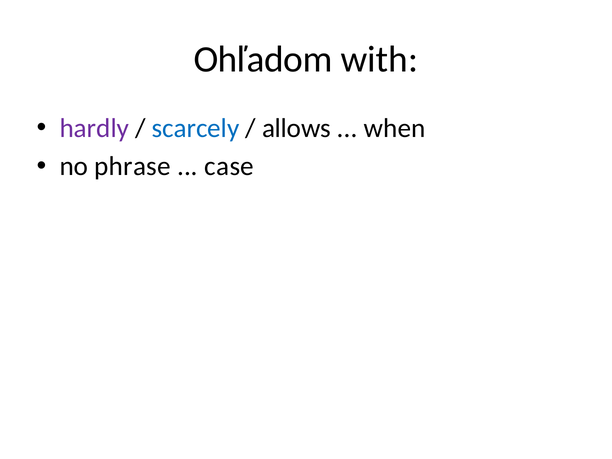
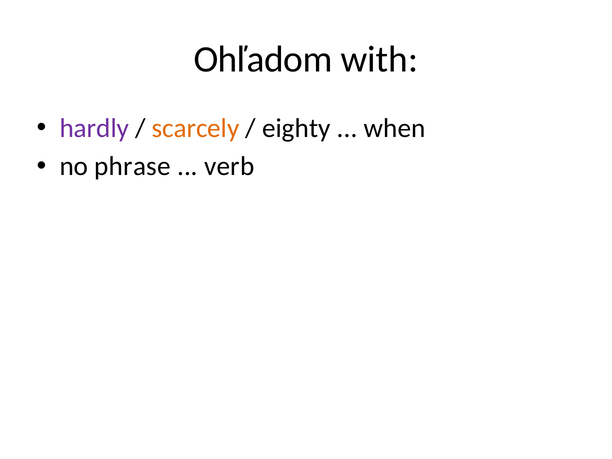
scarcely colour: blue -> orange
allows: allows -> eighty
case: case -> verb
